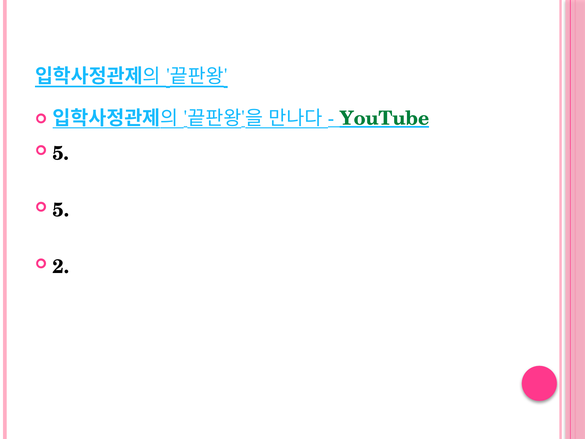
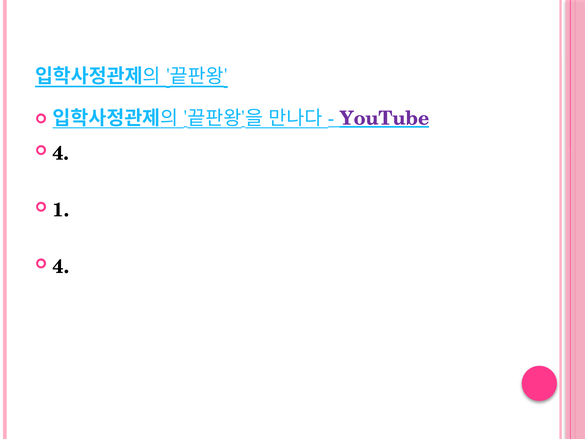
YouTube colour: green -> purple
5 at (61, 153): 5 -> 4
5 at (61, 210): 5 -> 1
2 at (61, 266): 2 -> 4
